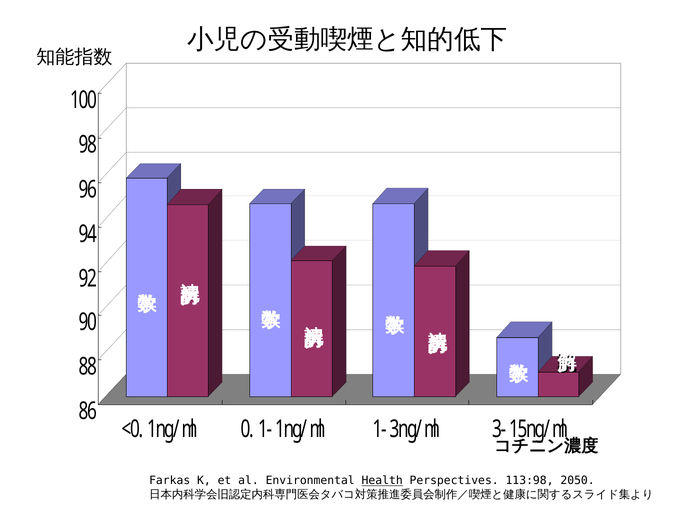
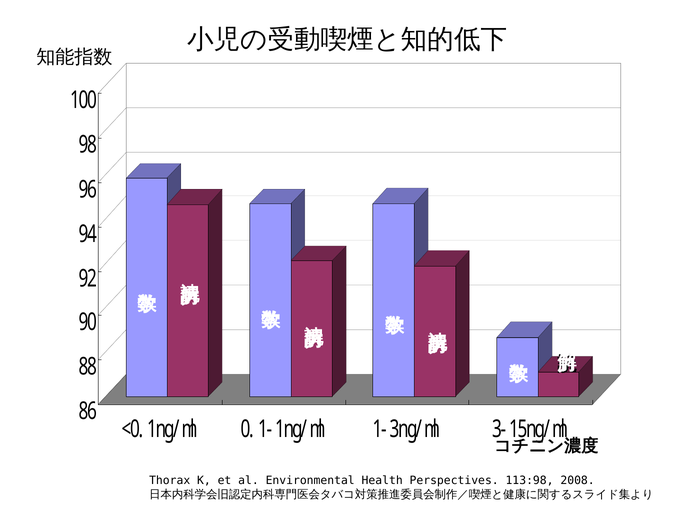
Farkas: Farkas -> Thorax
Health underline: present -> none
2050: 2050 -> 2008
